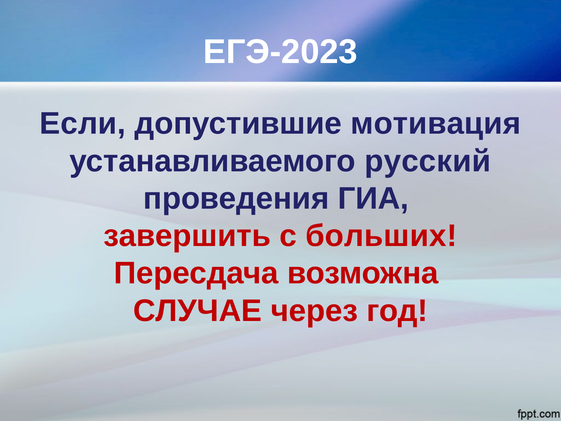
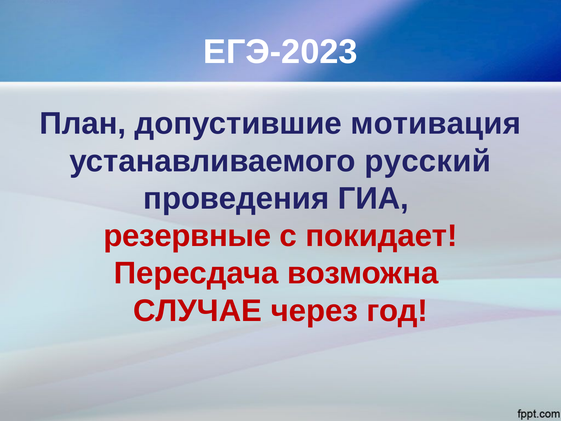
Если: Если -> План
завершить: завершить -> резервные
больших: больших -> покидает
